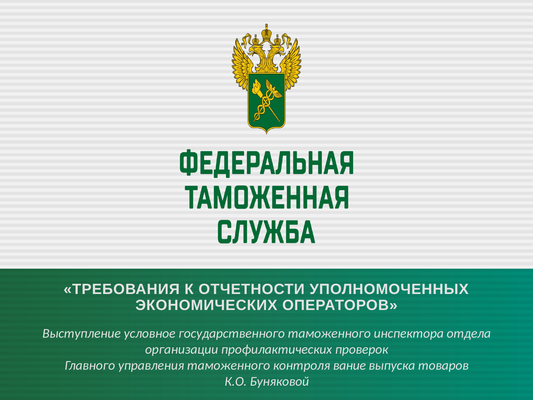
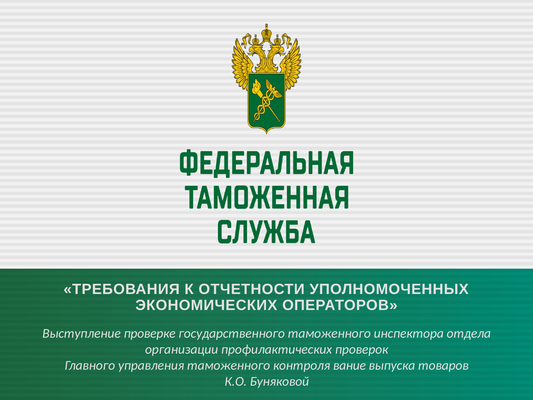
условное: условное -> проверке
